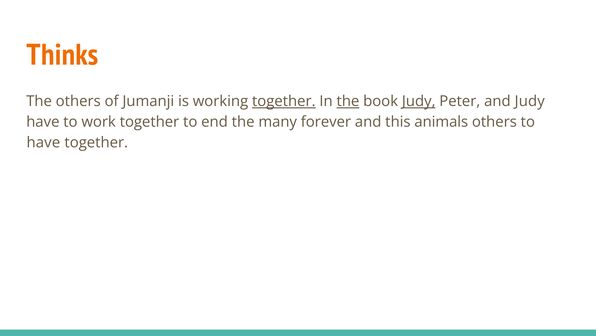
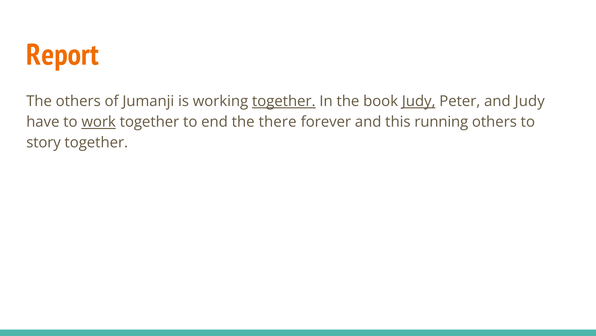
Thinks: Thinks -> Report
the at (348, 101) underline: present -> none
work underline: none -> present
many: many -> there
animals: animals -> running
have at (43, 142): have -> story
